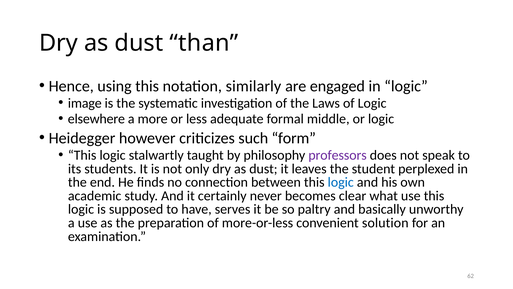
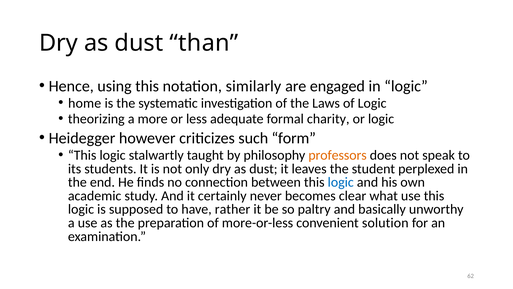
image: image -> home
elsewhere: elsewhere -> theorizing
middle: middle -> charity
professors colour: purple -> orange
serves: serves -> rather
